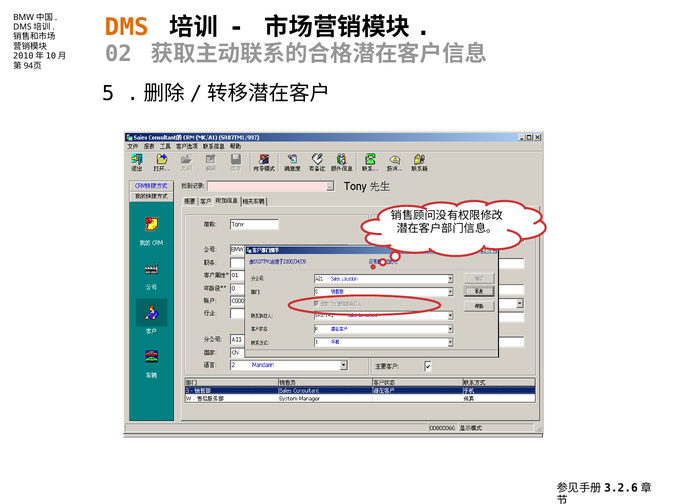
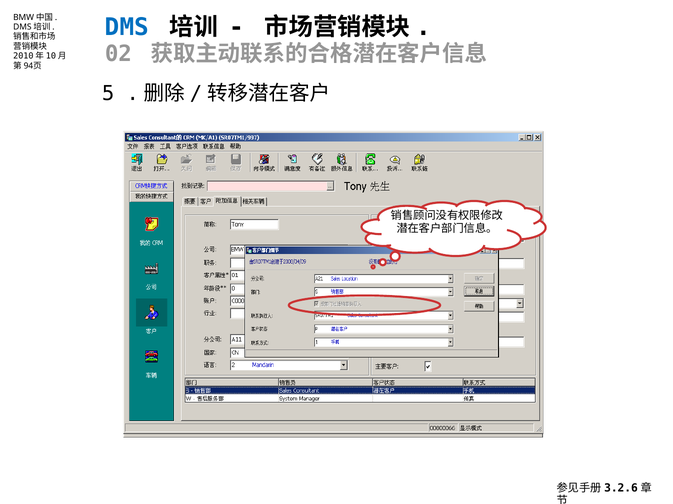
DMS colour: orange -> blue
